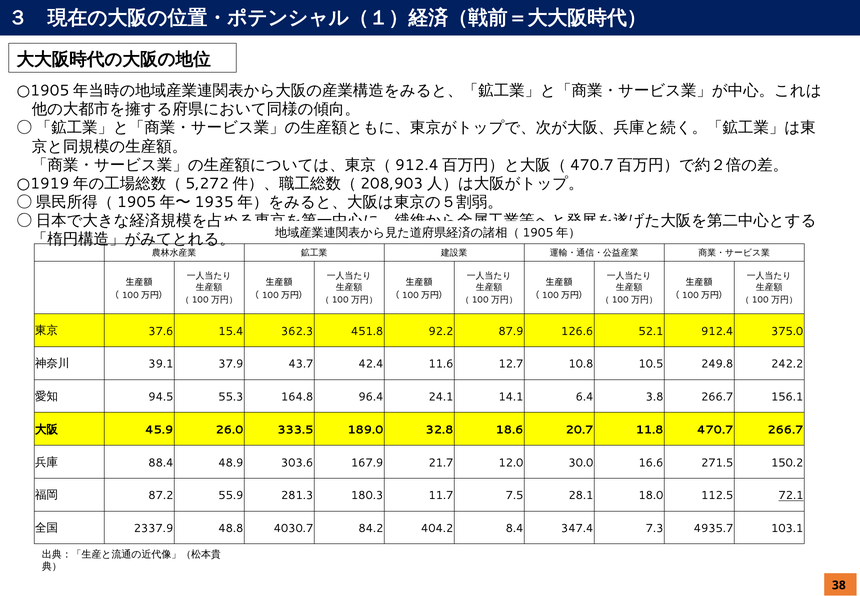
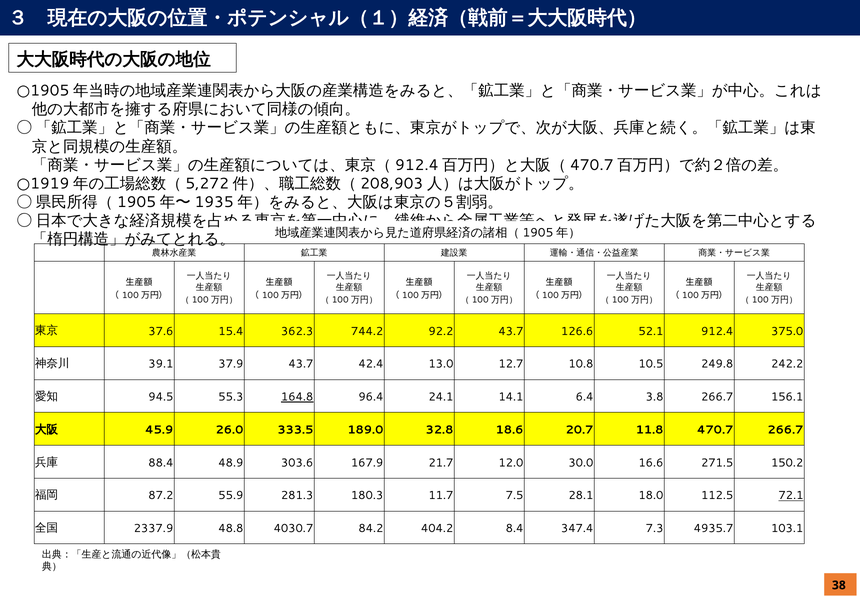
451.8: 451.8 -> 744.2
92.2 87.9: 87.9 -> 43.7
11.6: 11.6 -> 13.0
164.8 underline: none -> present
